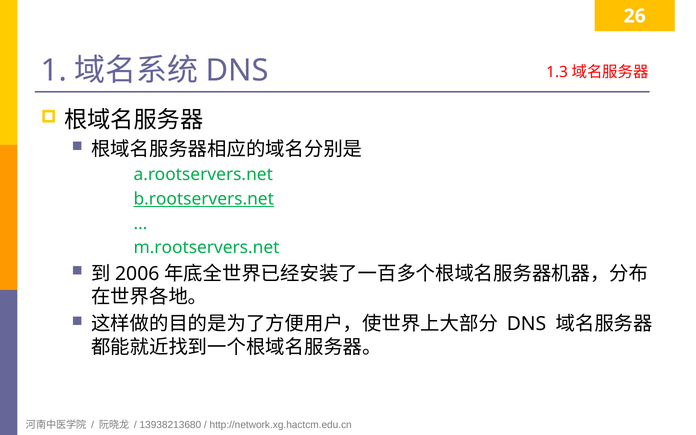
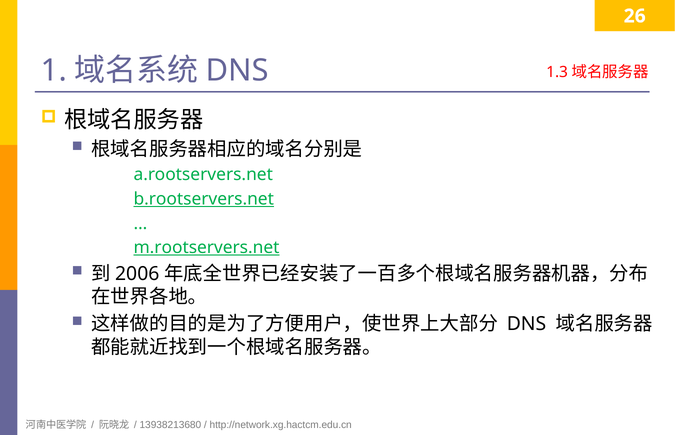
m.rootservers.net underline: none -> present
